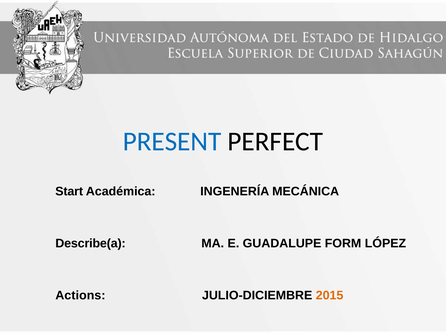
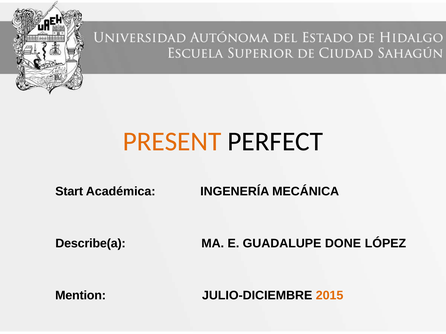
PRESENT colour: blue -> orange
FORM: FORM -> DONE
Actions: Actions -> Mention
